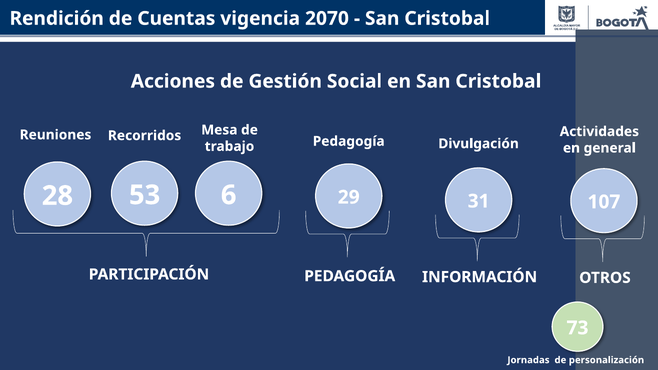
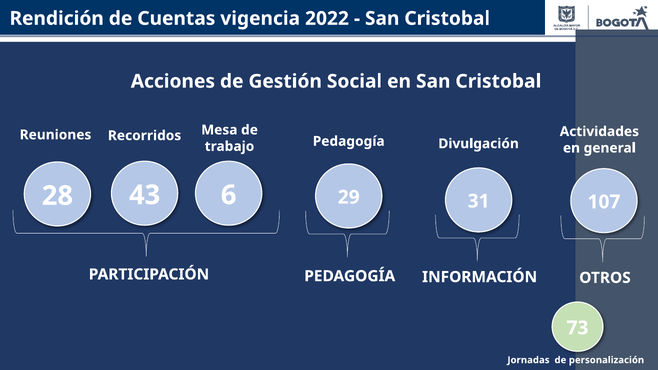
2070: 2070 -> 2022
53: 53 -> 43
